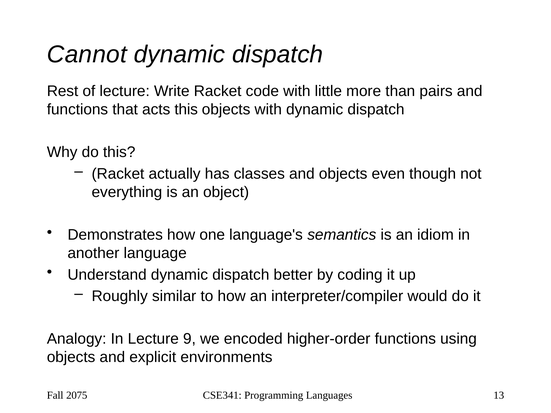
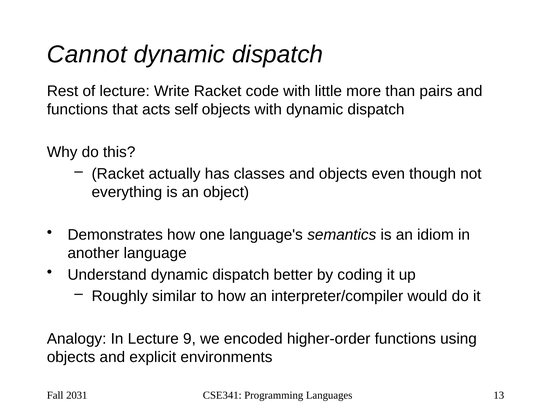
acts this: this -> self
2075: 2075 -> 2031
